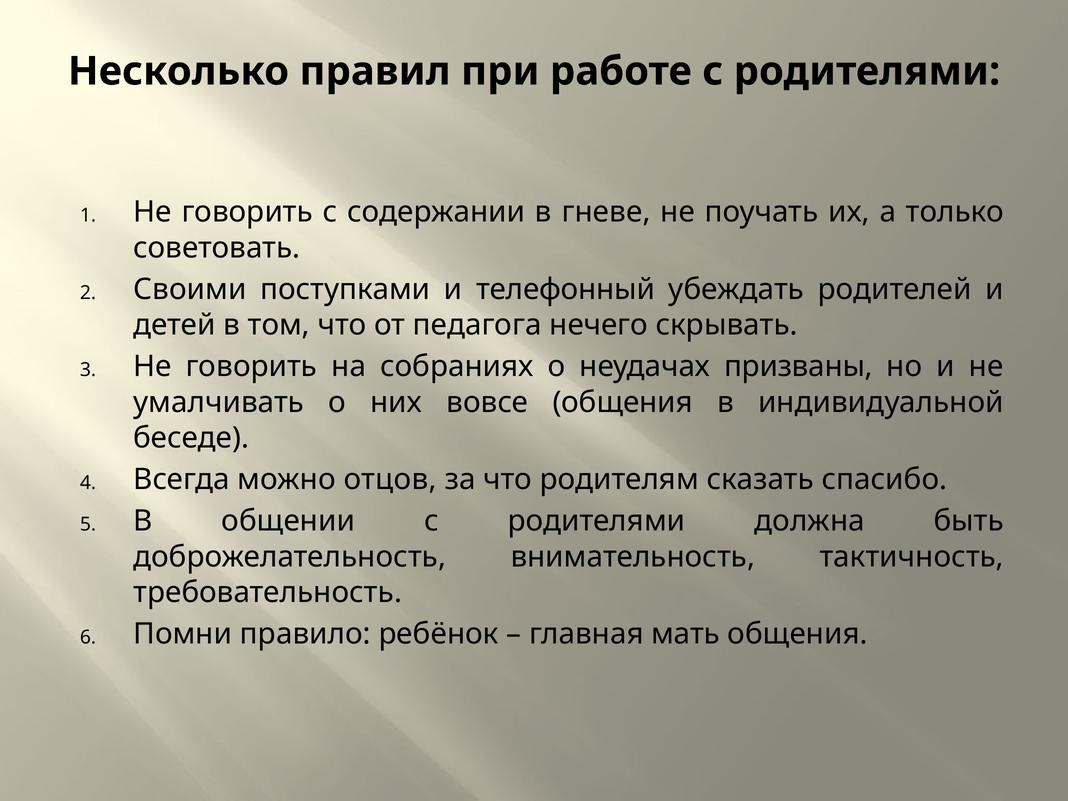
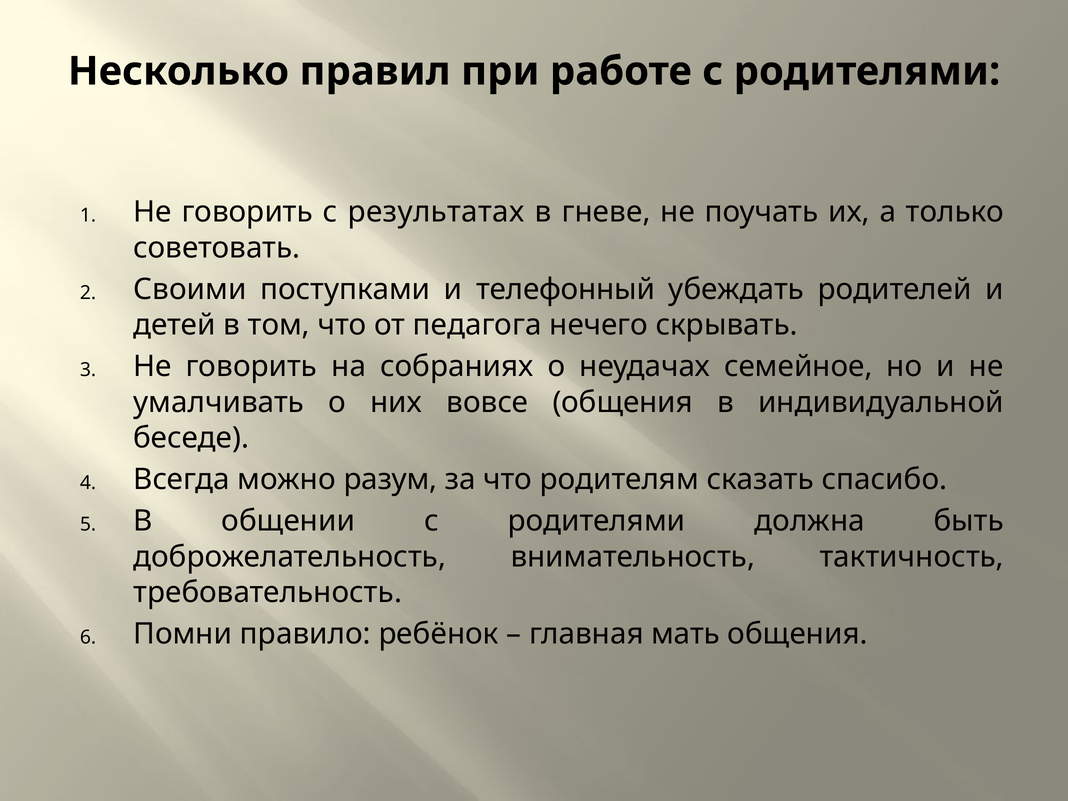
содержании: содержании -> результатах
призваны: призваны -> семейное
отцов: отцов -> разум
